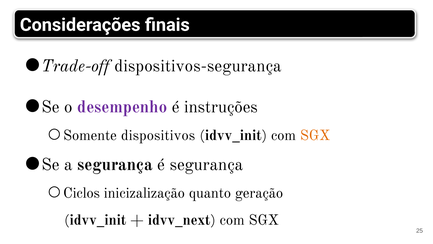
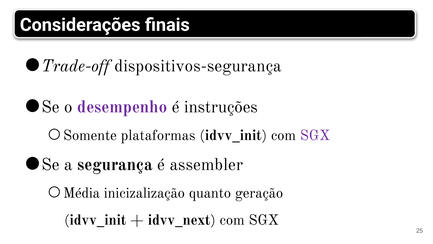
dispositivos: dispositivos -> plataformas
SGX at (315, 135) colour: orange -> purple
é segurança: segurança -> assembler
Ciclos: Ciclos -> Média
